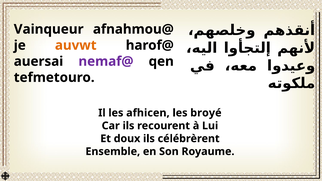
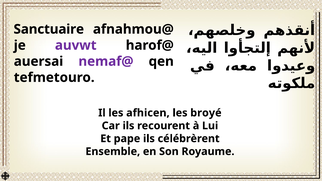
Vainqueur: Vainqueur -> Sanctuaire
auvwt colour: orange -> purple
doux: doux -> pape
